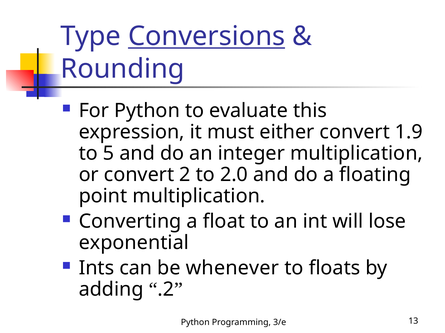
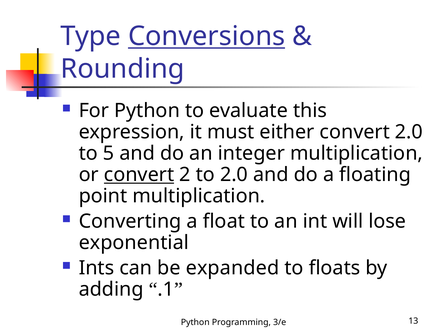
convert 1.9: 1.9 -> 2.0
convert at (139, 175) underline: none -> present
whenever: whenever -> expanded
.2: .2 -> .1
